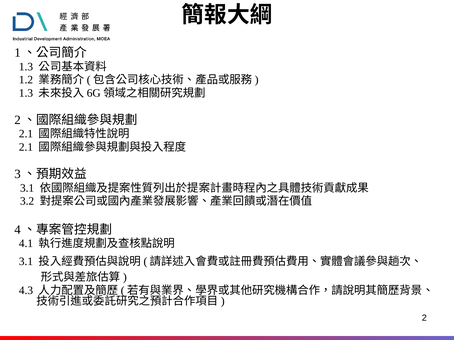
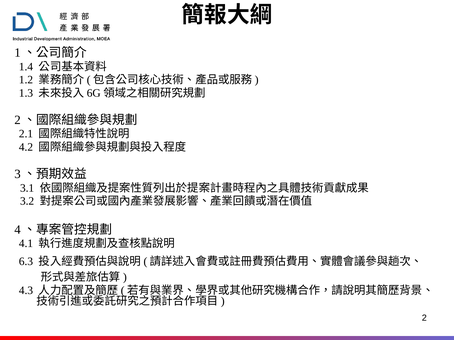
1.3 at (26, 67): 1.3 -> 1.4
2.1 at (26, 147): 2.1 -> 4.2
3.1 at (26, 262): 3.1 -> 6.3
